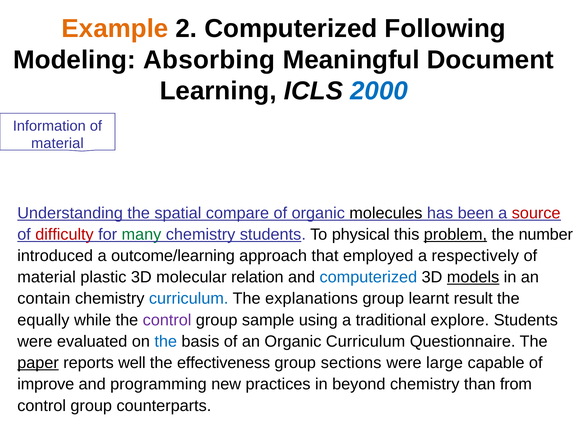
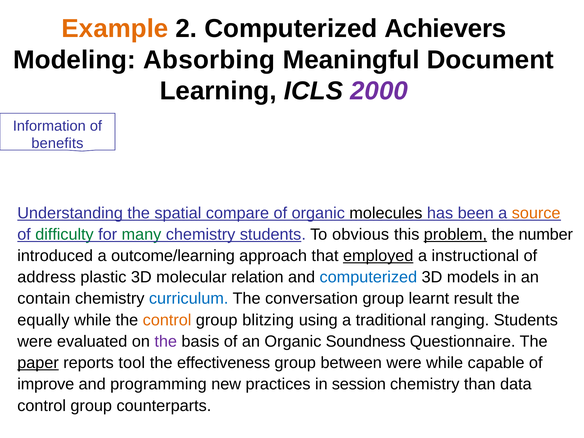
Following: Following -> Achievers
2000 colour: blue -> purple
material at (57, 143): material -> benefits
source colour: red -> orange
difficulty colour: red -> green
physical: physical -> obvious
employed underline: none -> present
respectively: respectively -> instructional
material at (47, 277): material -> address
models underline: present -> none
explanations: explanations -> conversation
control at (167, 320) colour: purple -> orange
sample: sample -> blitzing
explore: explore -> ranging
the at (166, 341) colour: blue -> purple
Organic Curriculum: Curriculum -> Soundness
well: well -> tool
sections: sections -> between
were large: large -> while
beyond: beyond -> session
from: from -> data
